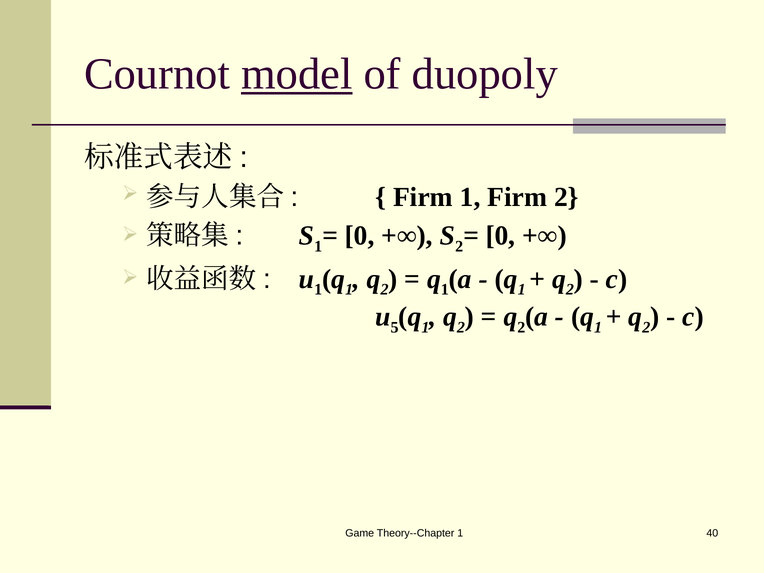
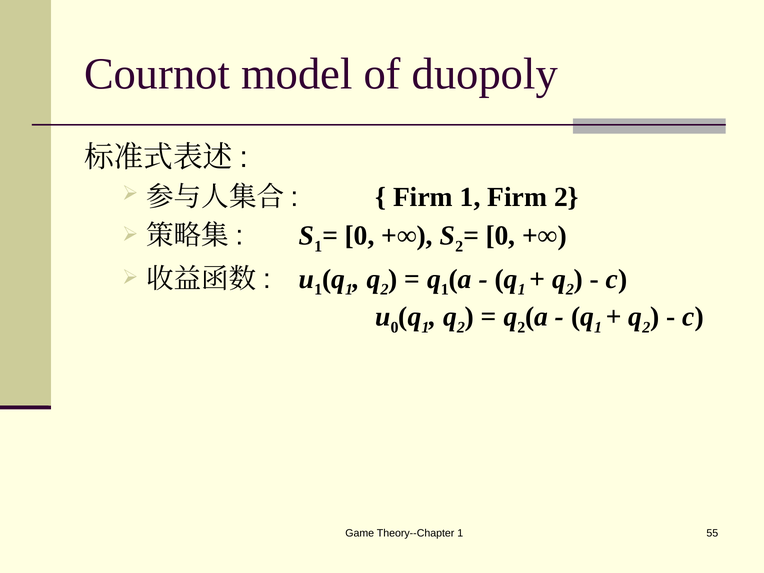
model underline: present -> none
5 at (395, 327): 5 -> 0
40: 40 -> 55
